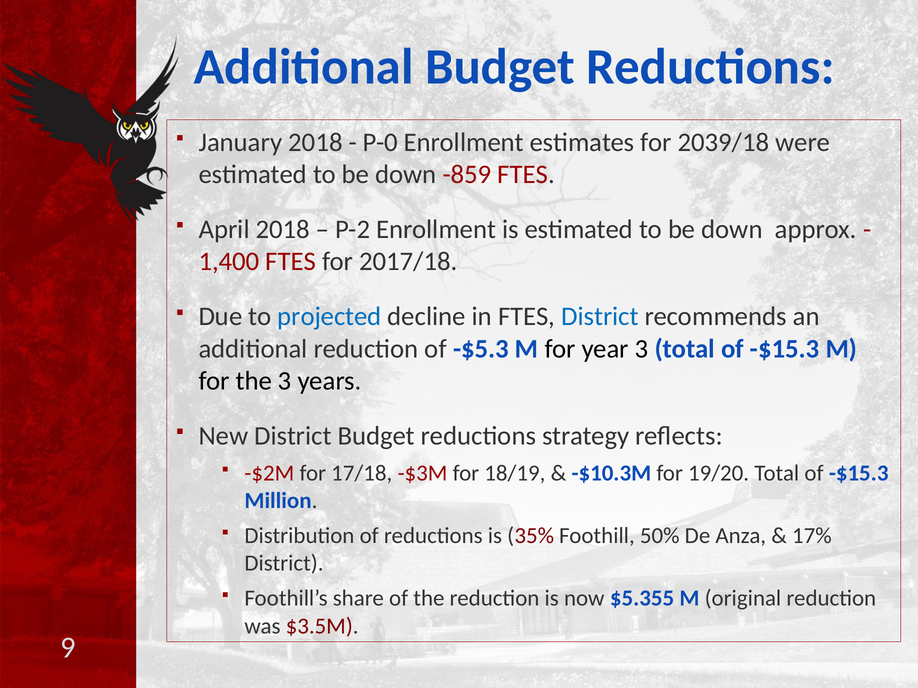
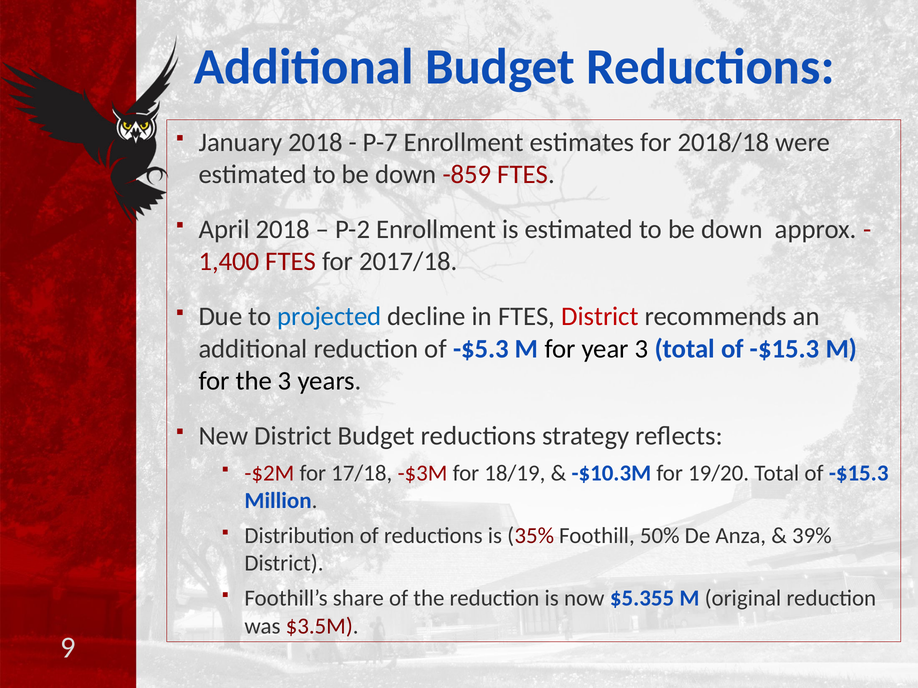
P-0: P-0 -> P-7
2039/18: 2039/18 -> 2018/18
District at (600, 317) colour: blue -> red
17%: 17% -> 39%
